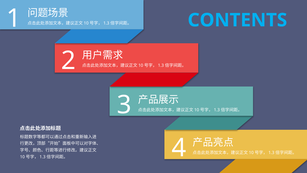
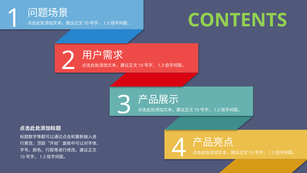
CONTENTS colour: light blue -> light green
